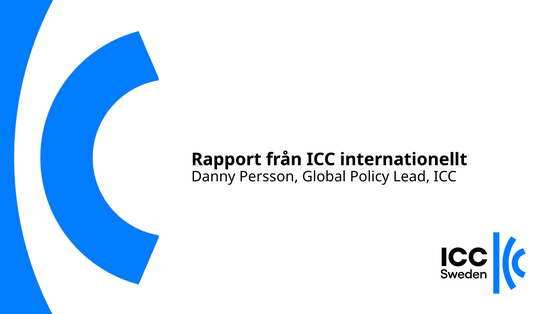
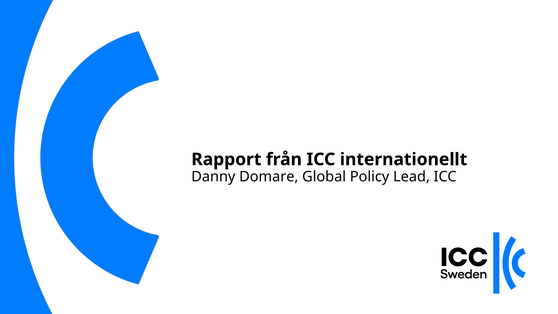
Persson: Persson -> Domare
